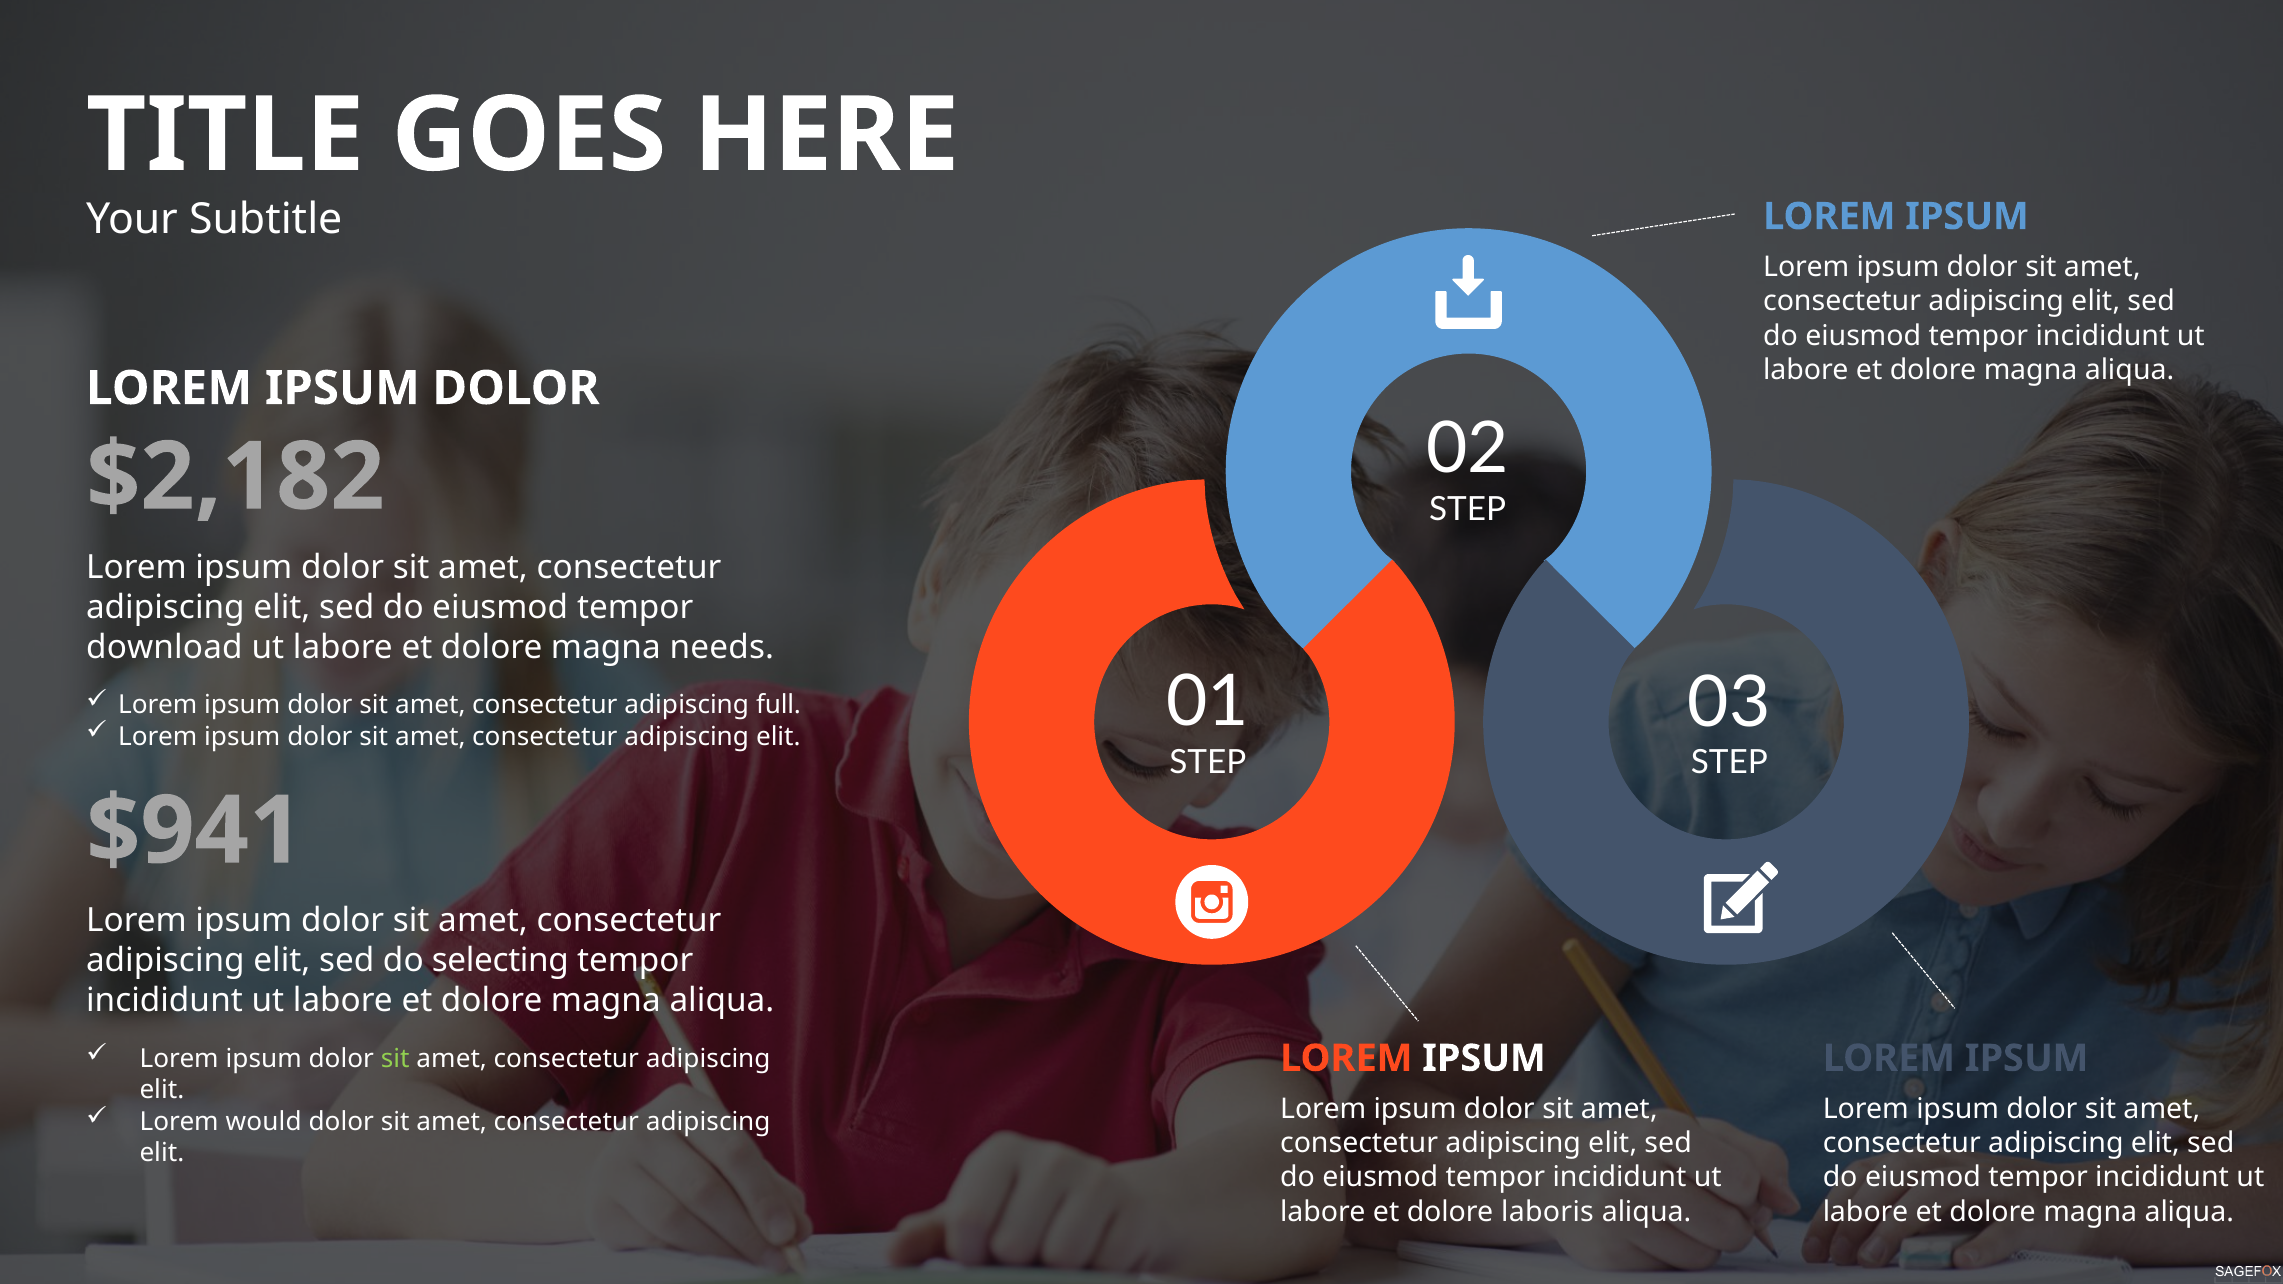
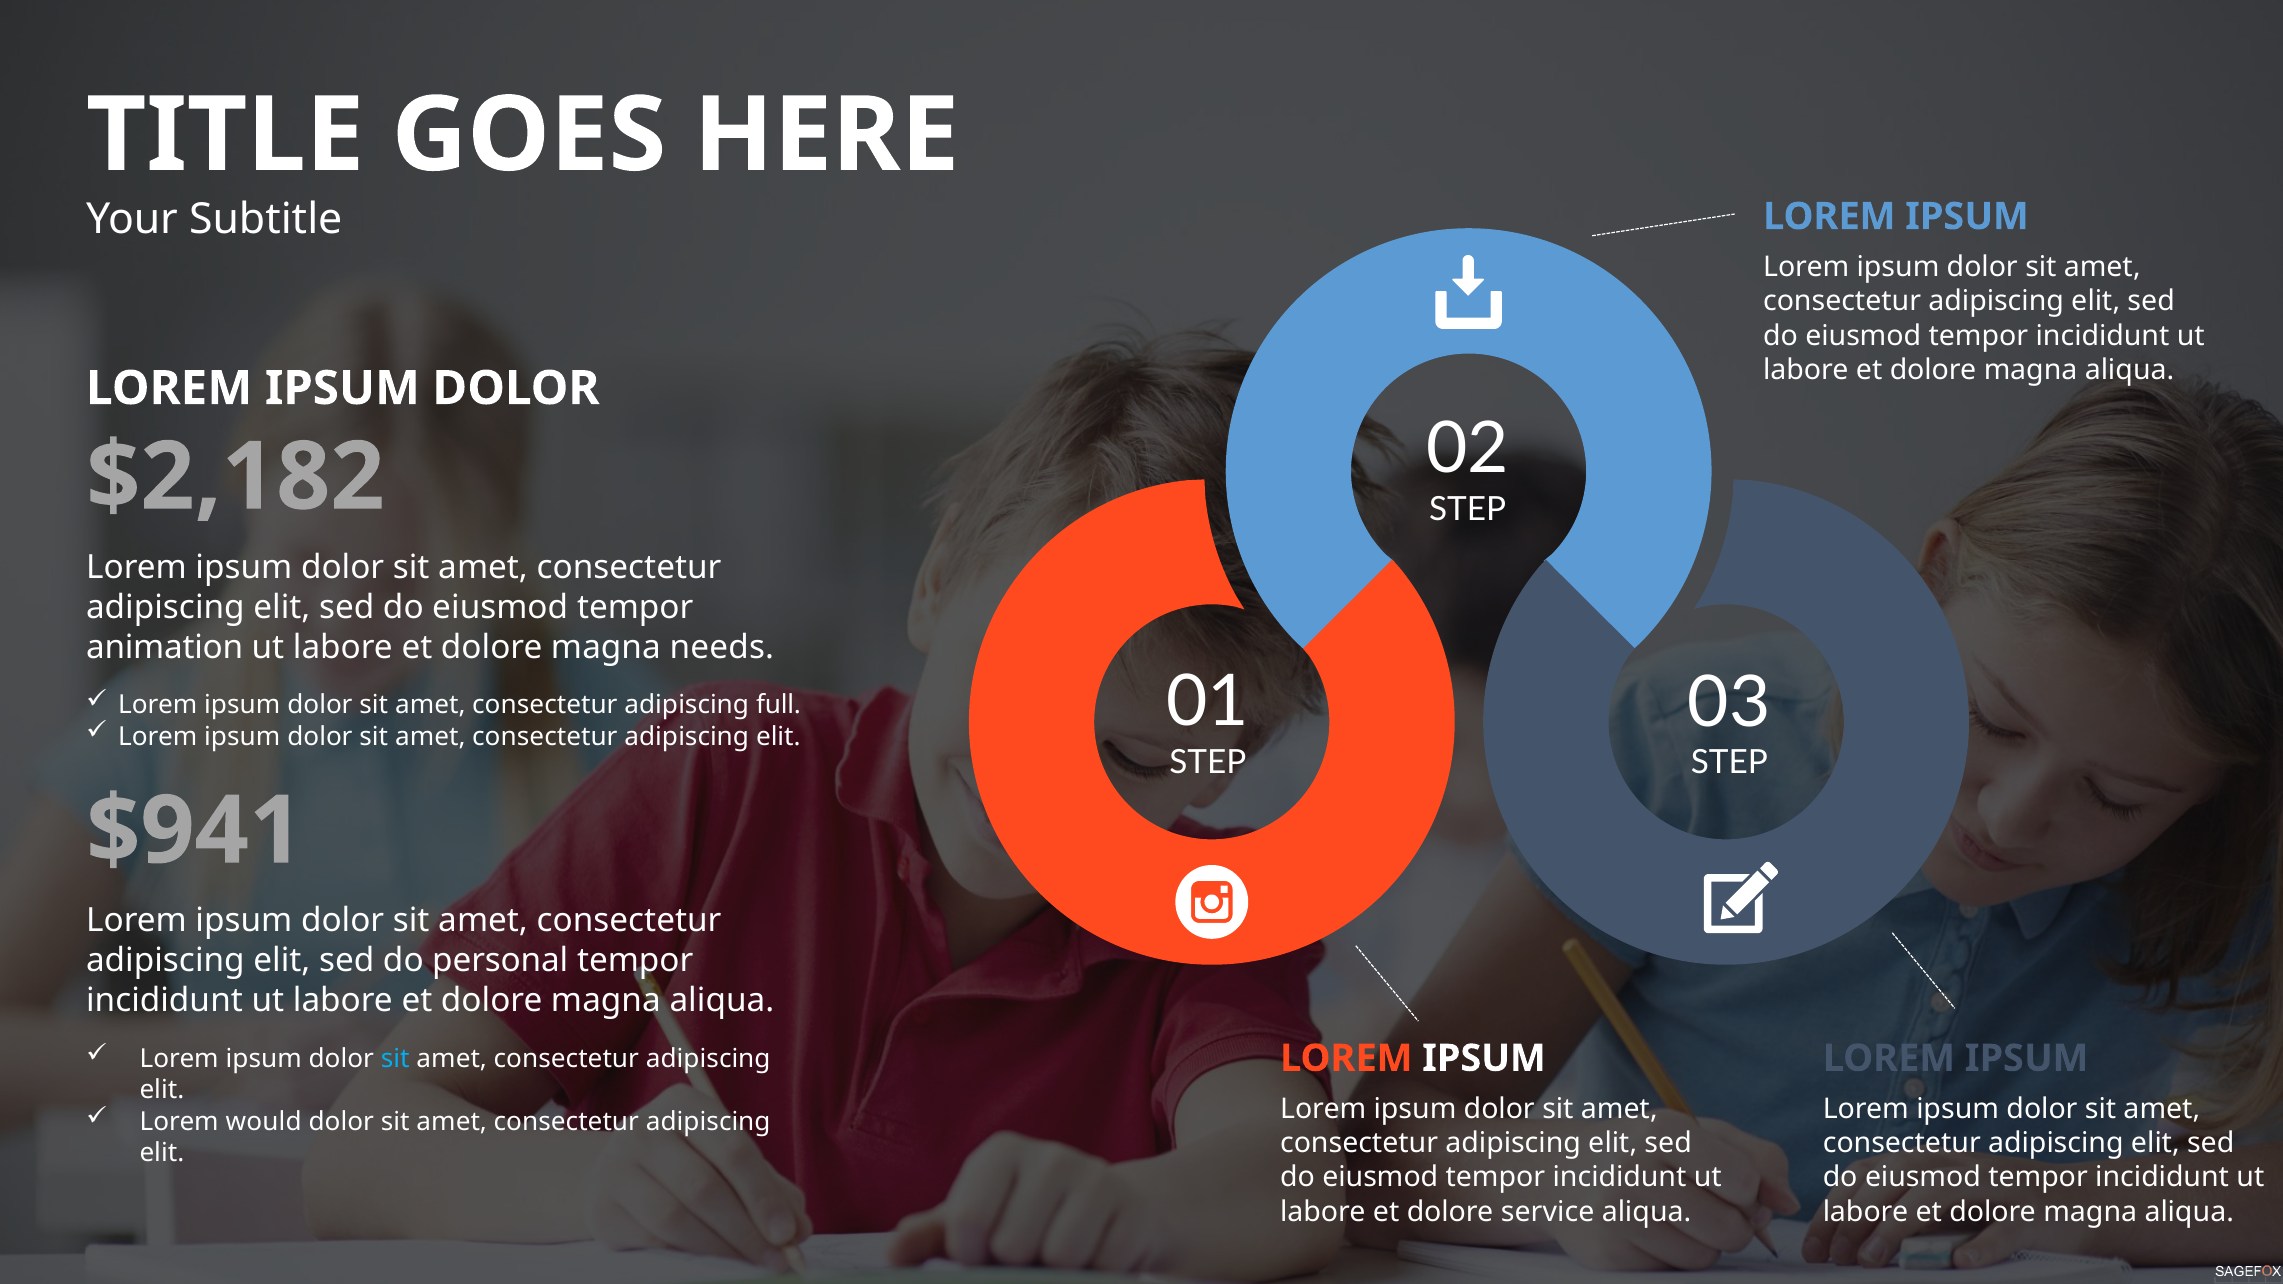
download: download -> animation
selecting: selecting -> personal
sit at (395, 1059) colour: light green -> light blue
laboris: laboris -> service
